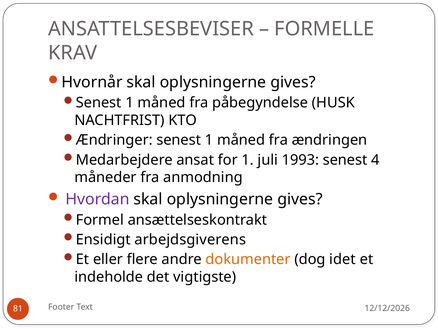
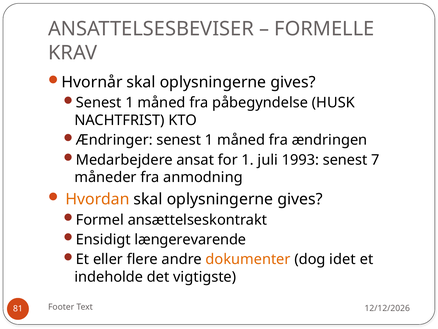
4: 4 -> 7
Hvordan colour: purple -> orange
arbejdsgiverens: arbejdsgiverens -> længerevarende
